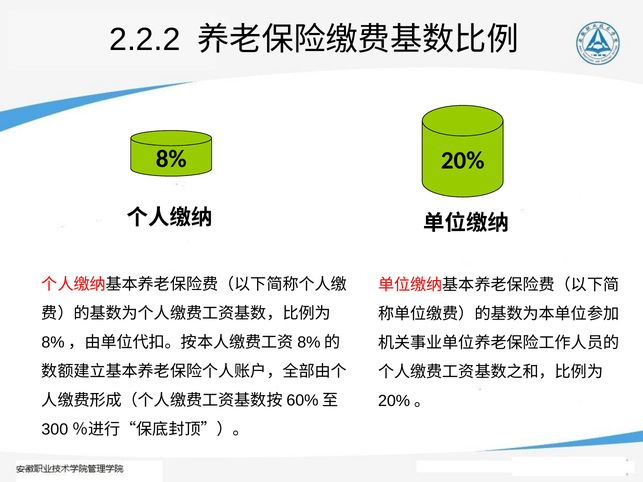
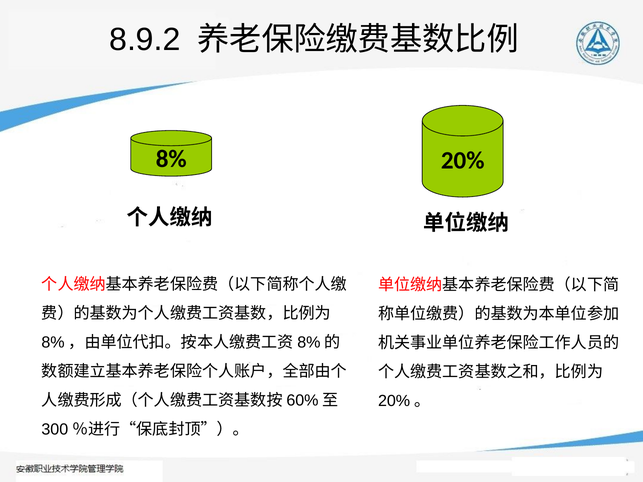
2.2.2: 2.2.2 -> 8.9.2
